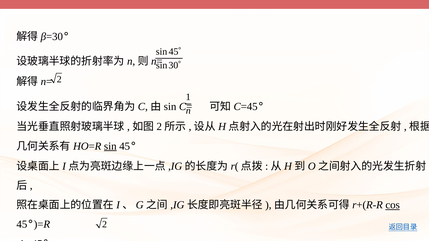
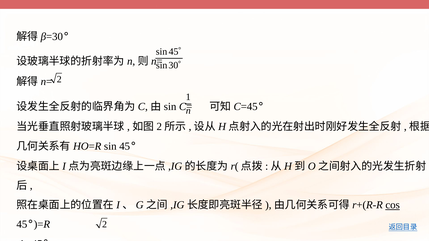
sin at (110, 146) underline: present -> none
